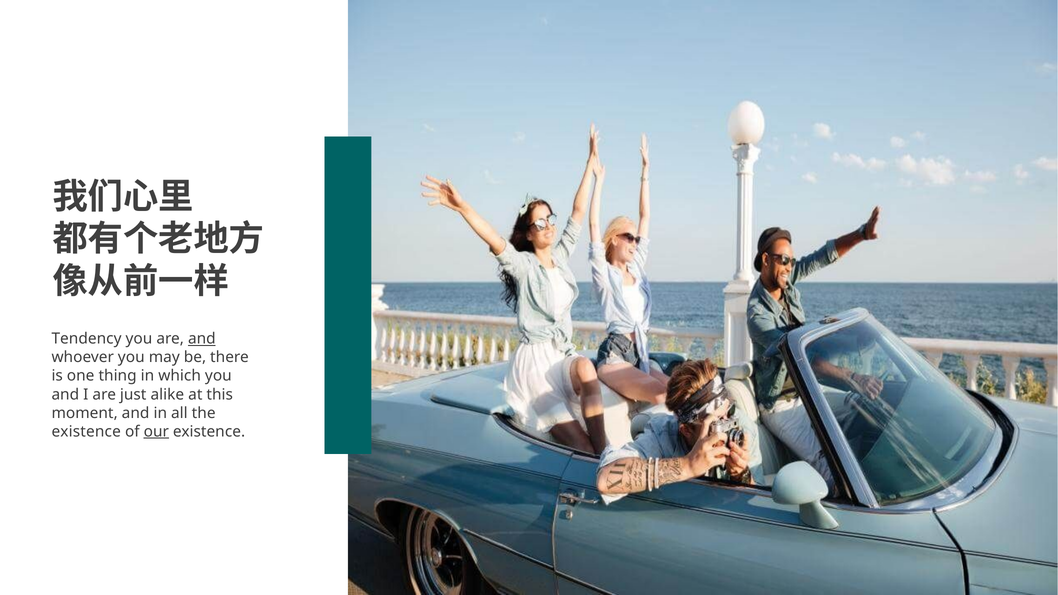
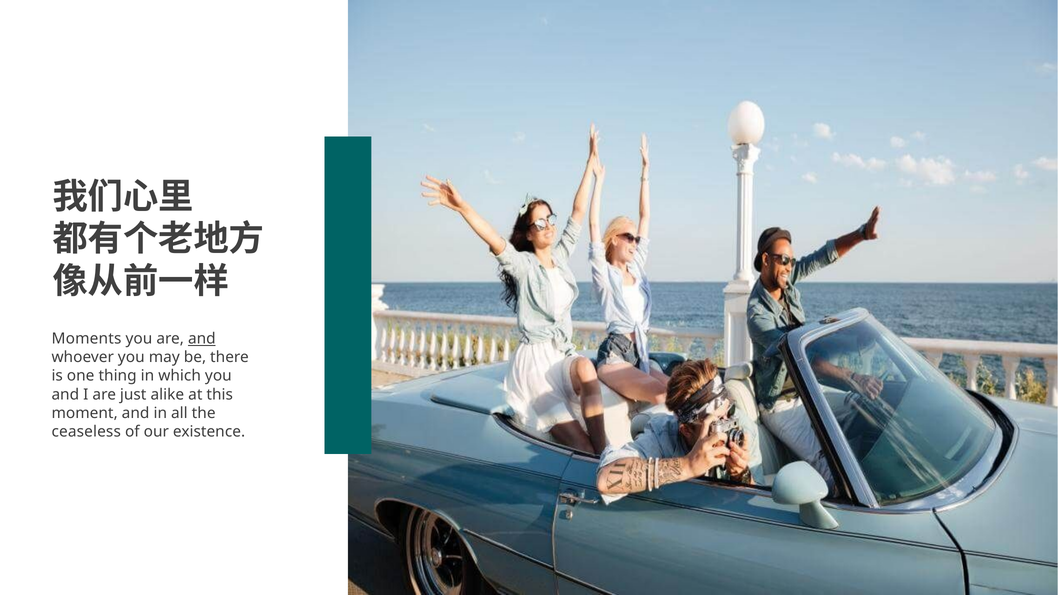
Tendency: Tendency -> Moments
existence at (86, 432): existence -> ceaseless
our underline: present -> none
